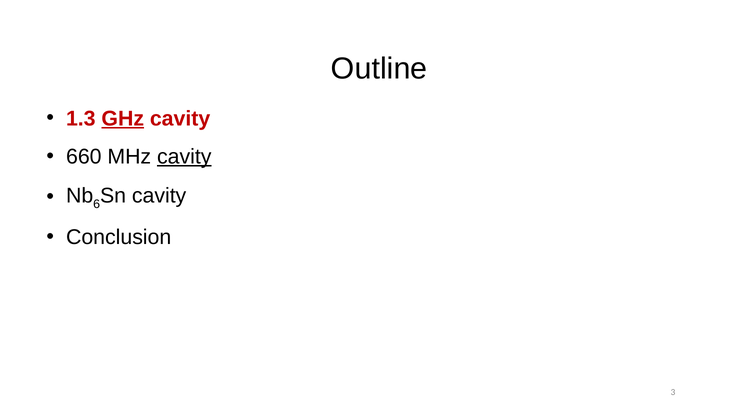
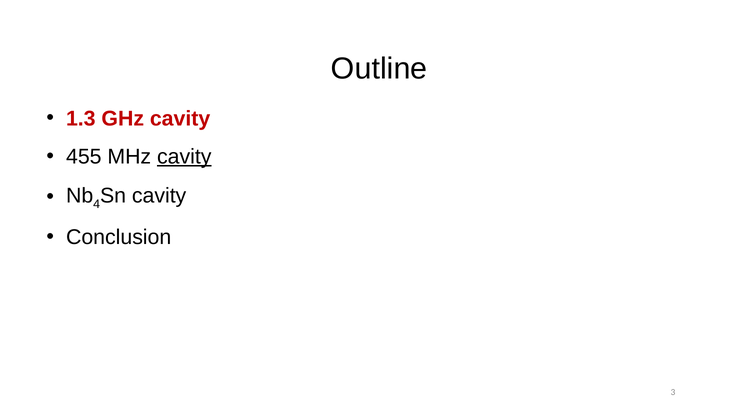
GHz underline: present -> none
660: 660 -> 455
6: 6 -> 4
